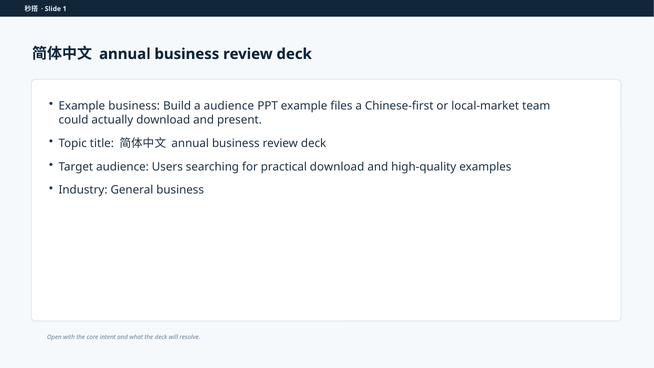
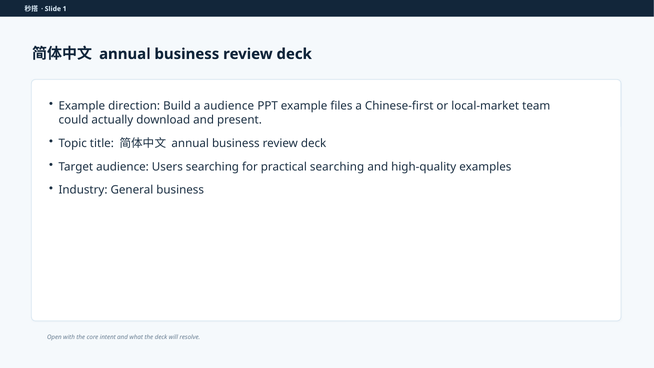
Example business: business -> direction
practical download: download -> searching
